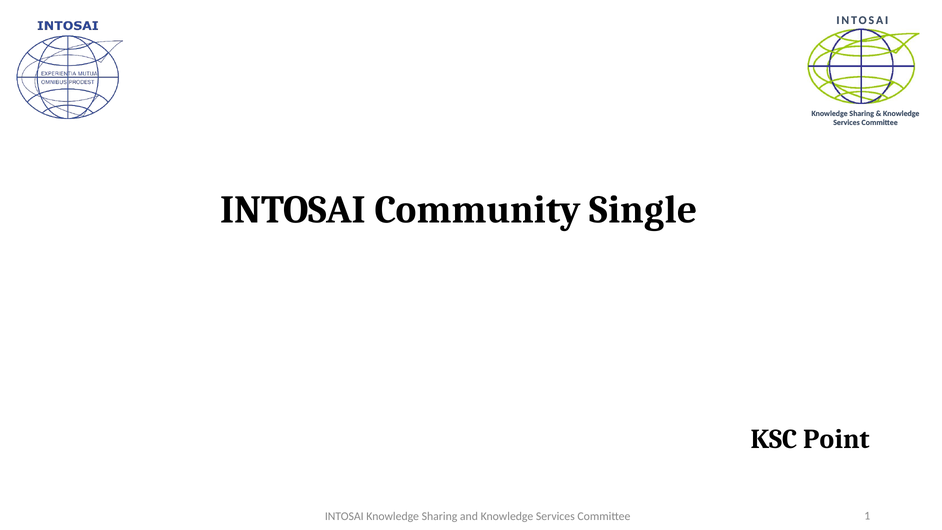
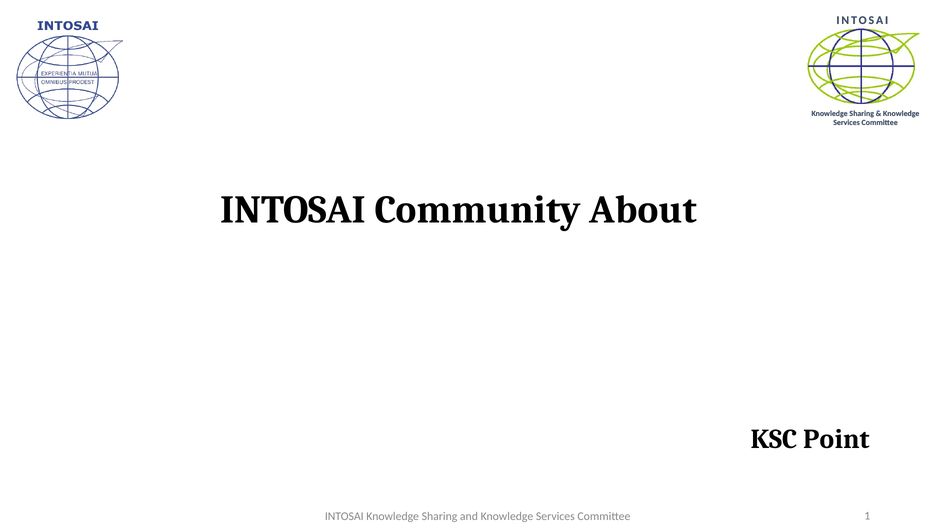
Single: Single -> About
